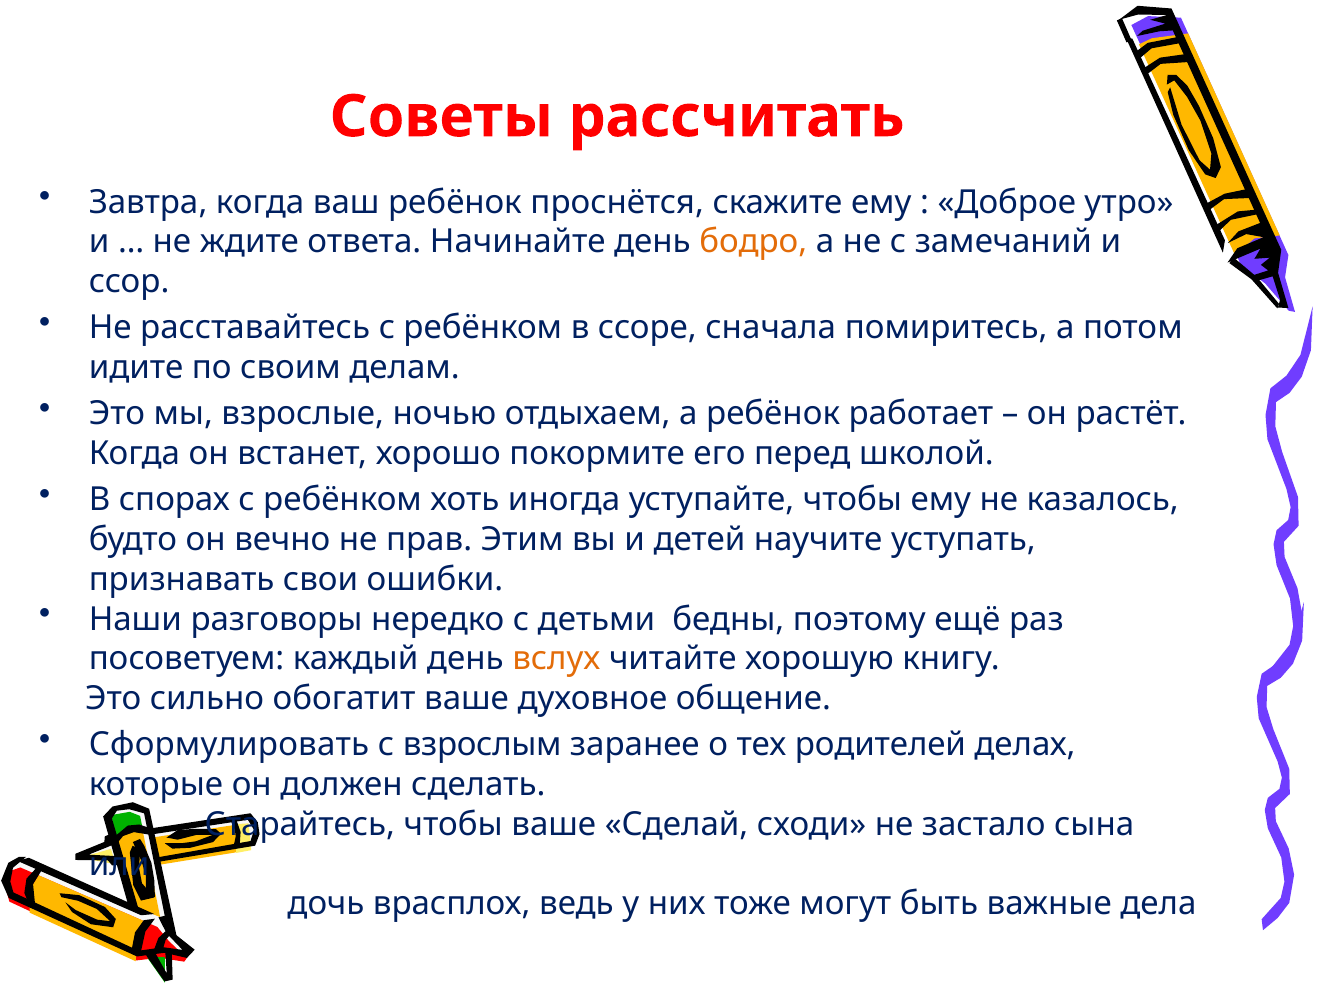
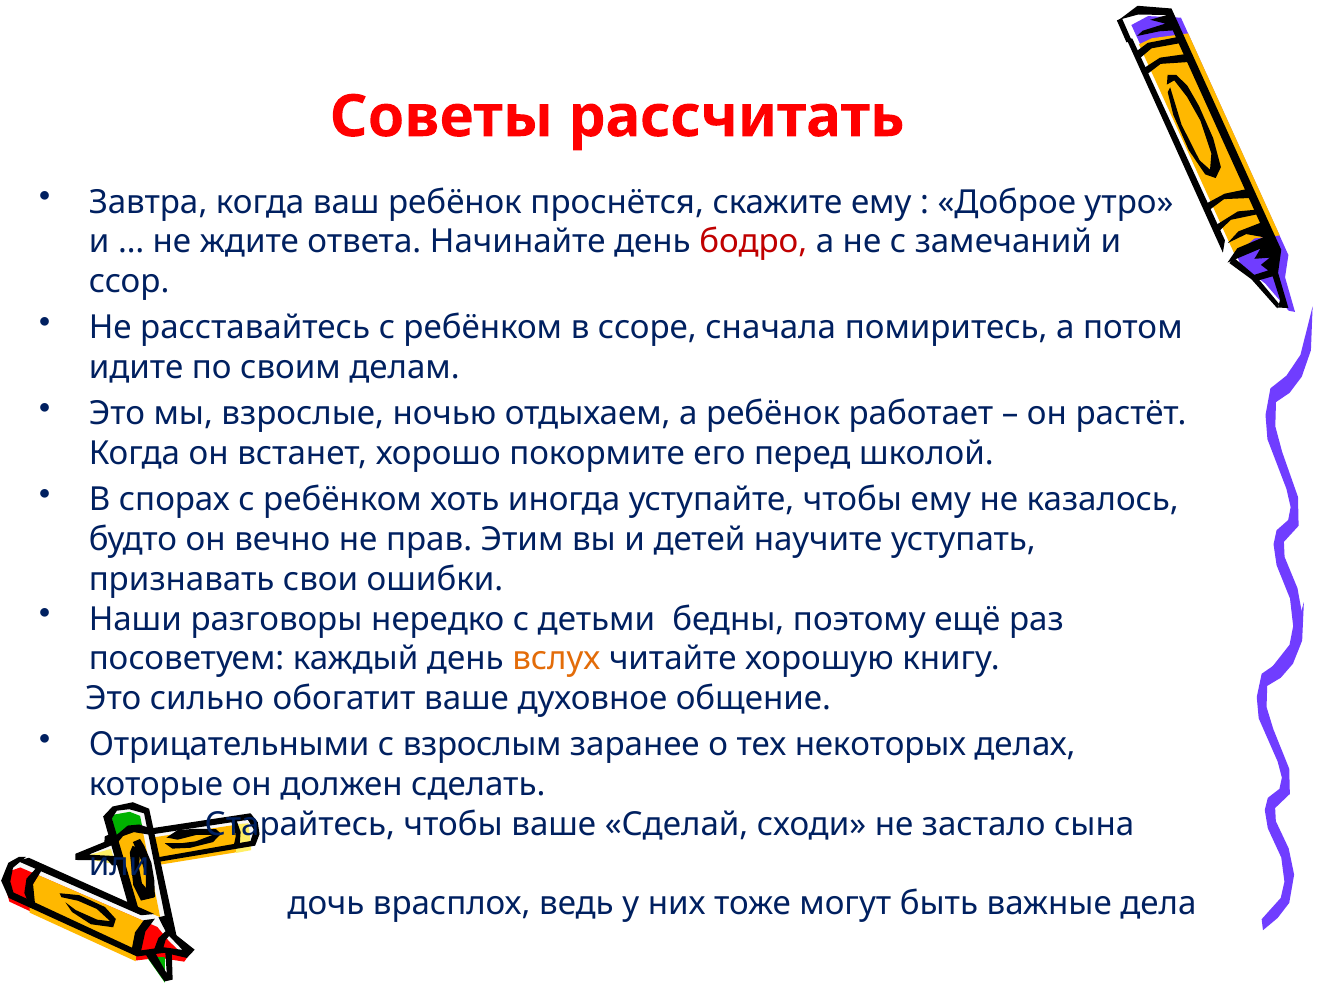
бодро colour: orange -> red
Сформулировать: Сформулировать -> Отрицательными
родителей: родителей -> некоторых
